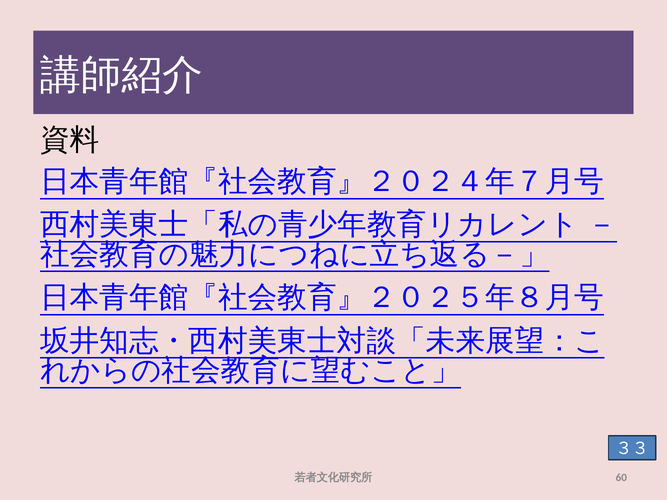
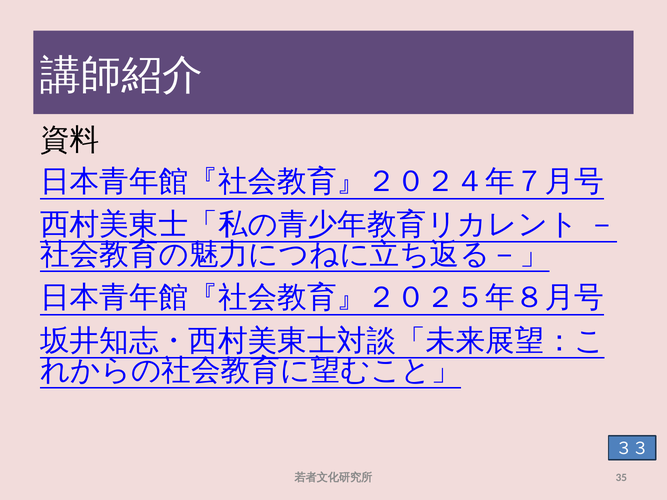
60: 60 -> 35
